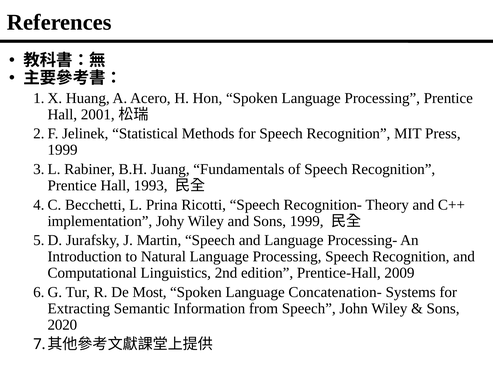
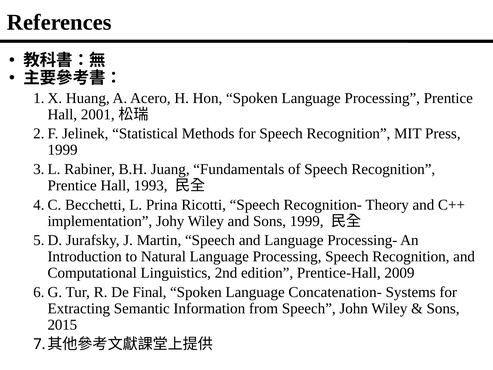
Most: Most -> Final
2020: 2020 -> 2015
